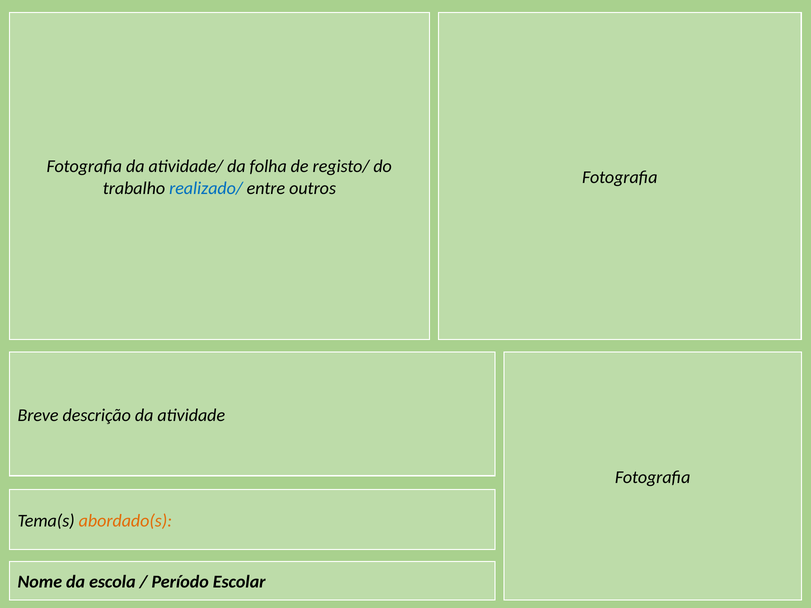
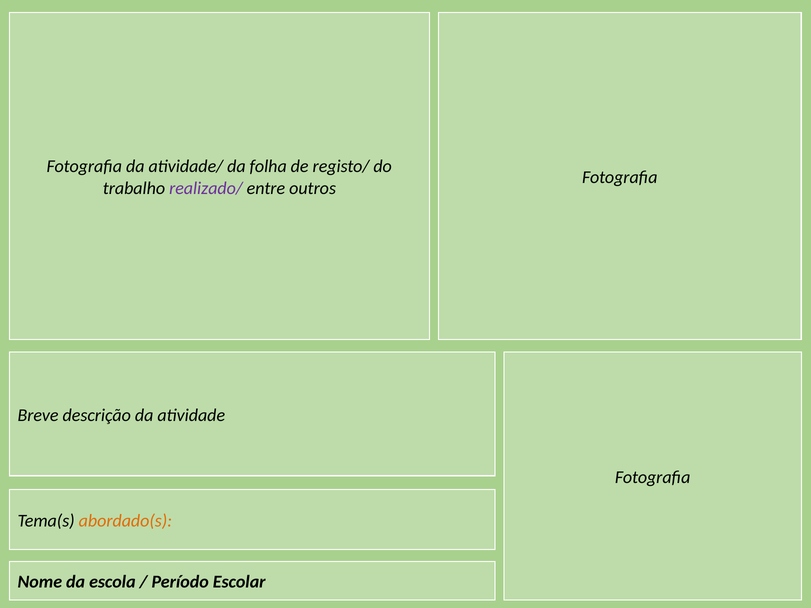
realizado/ colour: blue -> purple
